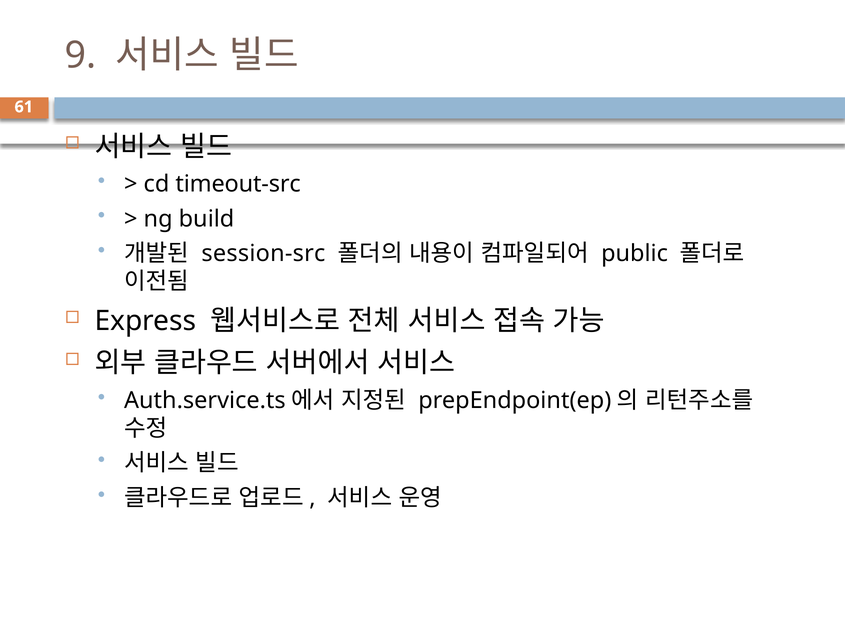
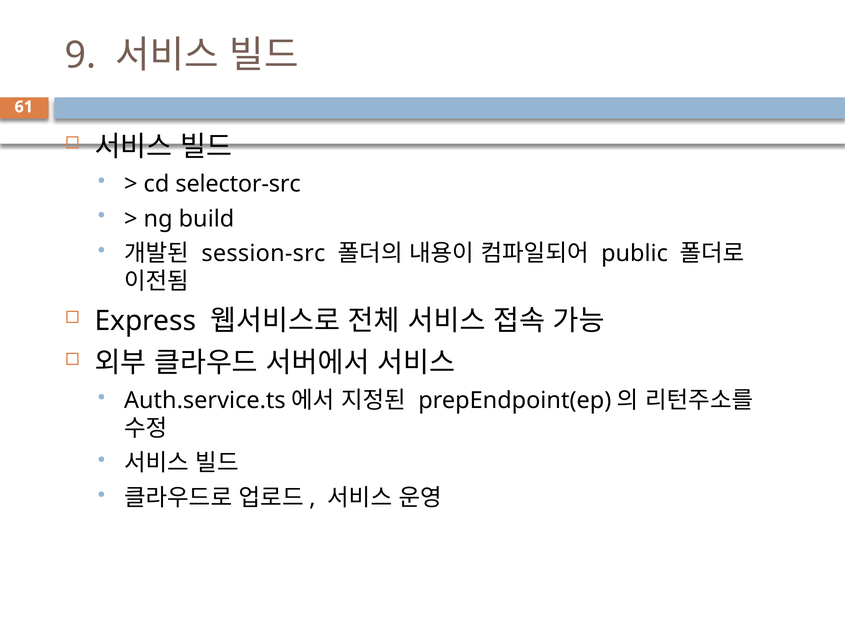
timeout-src: timeout-src -> selector-src
